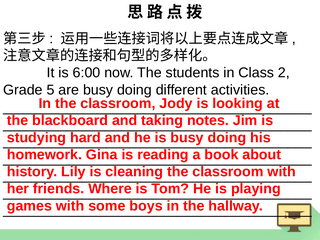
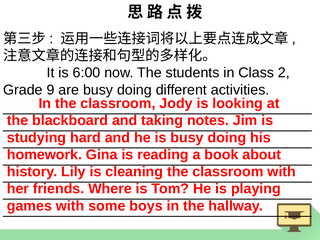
5: 5 -> 9
